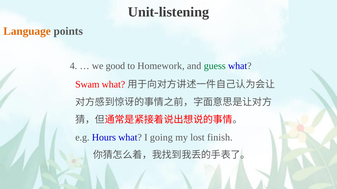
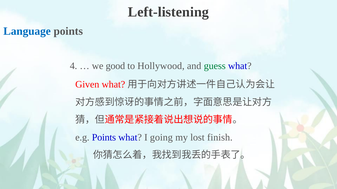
Unit-listening: Unit-listening -> Left-listening
Language colour: orange -> blue
Homework: Homework -> Hollywood
Swam: Swam -> Given
e.g Hours: Hours -> Points
